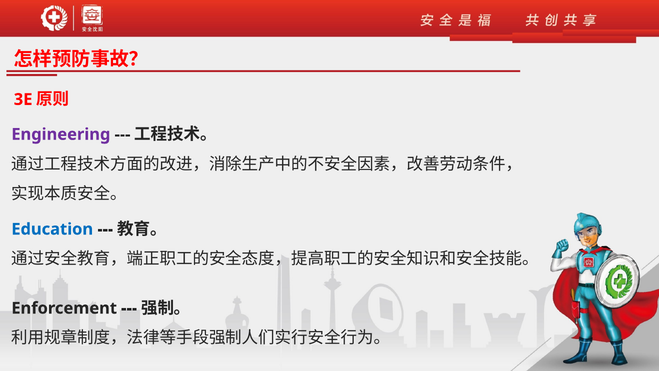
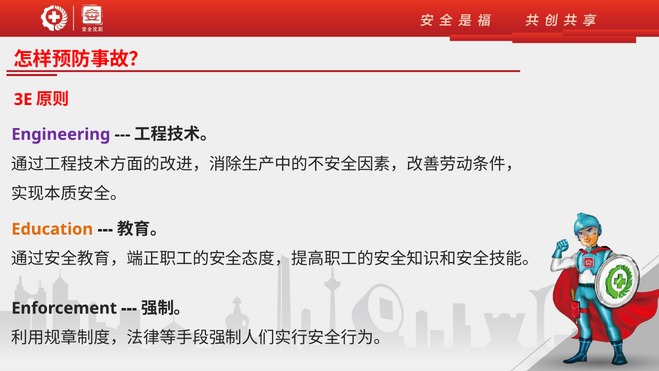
Education colour: blue -> orange
